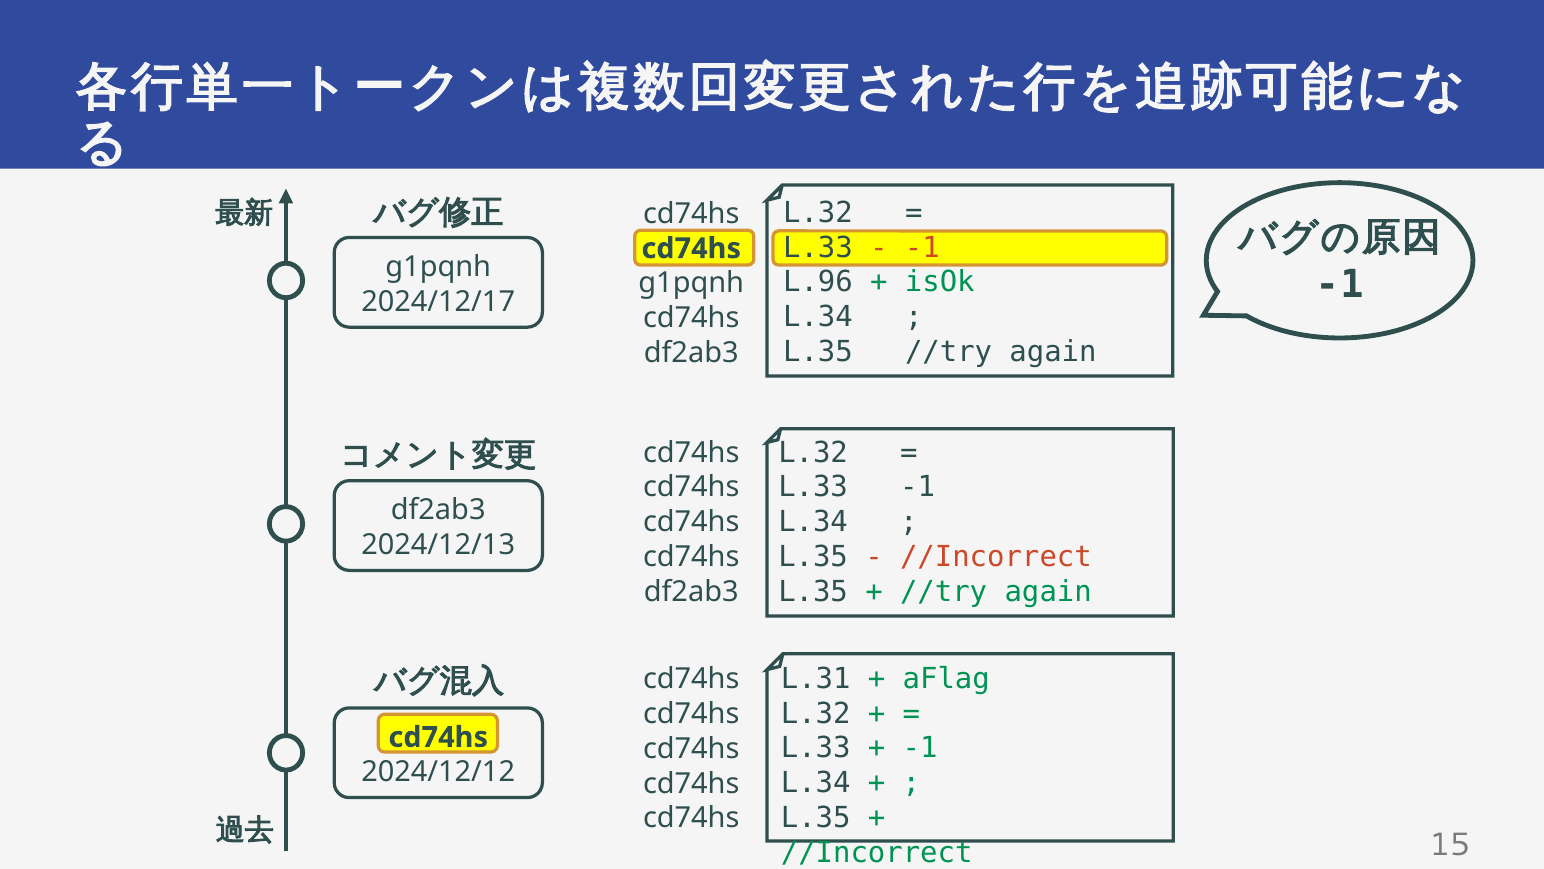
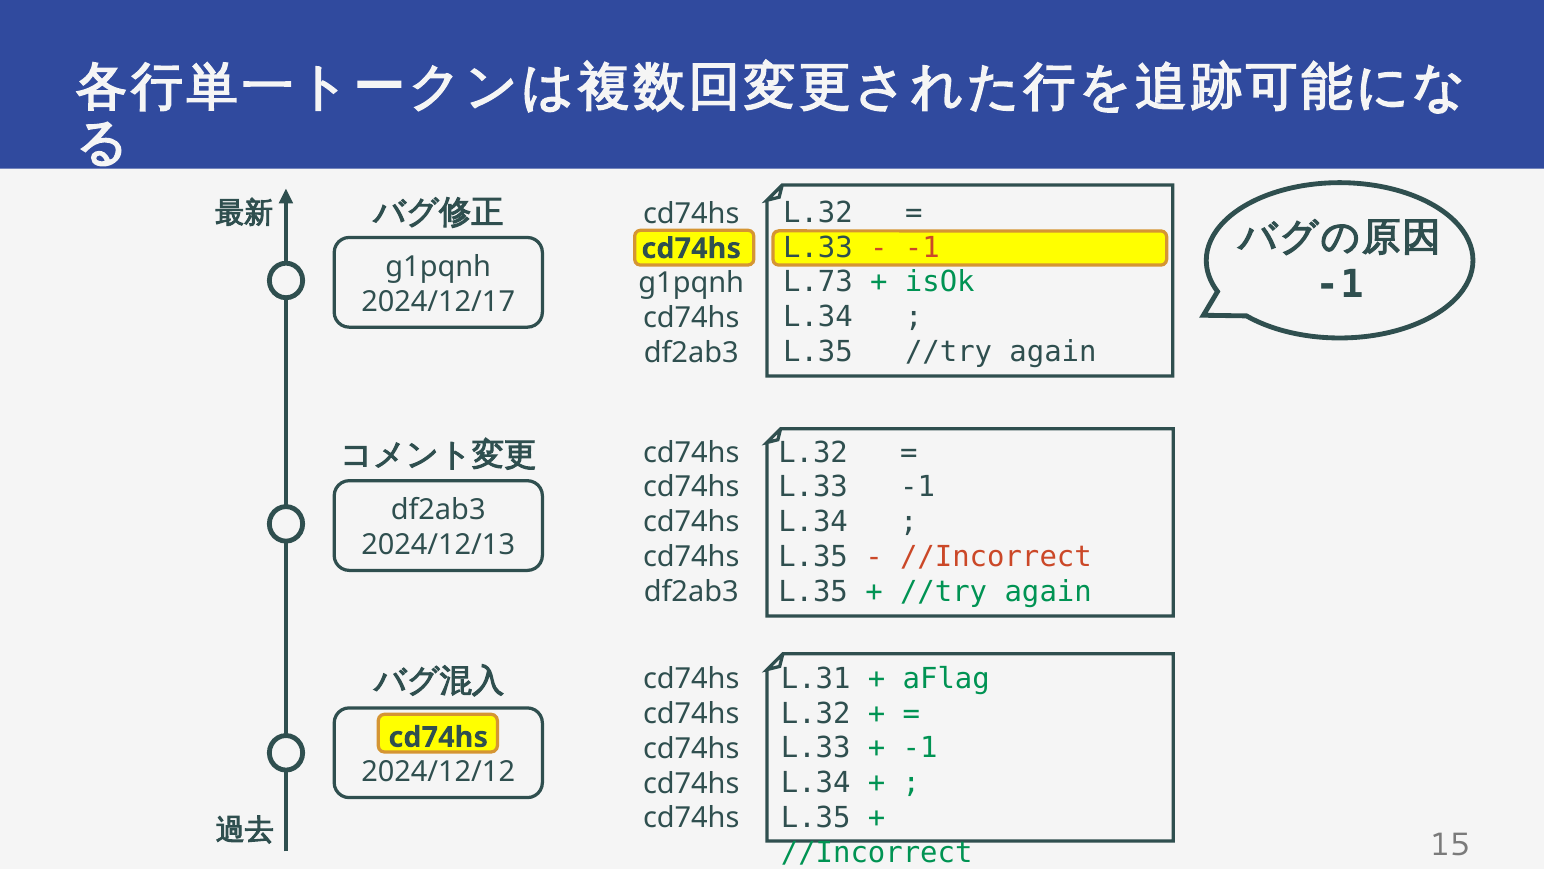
L.96: L.96 -> L.73
